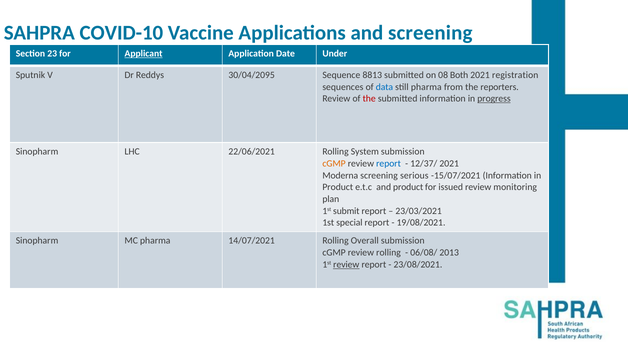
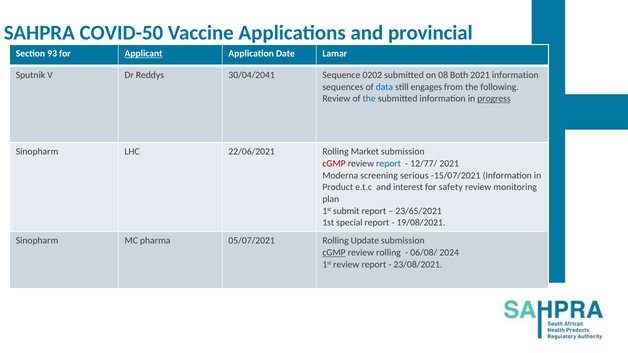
COVID-10: COVID-10 -> COVID-50
and screening: screening -> provincial
23: 23 -> 93
Under: Under -> Lamar
30/04/2095: 30/04/2095 -> 30/04/2041
8813: 8813 -> 0202
2021 registration: registration -> information
still pharma: pharma -> engages
reporters: reporters -> following
the at (369, 99) colour: red -> blue
System: System -> Market
cGMP at (334, 164) colour: orange -> red
12/37/: 12/37/ -> 12/77/
and product: product -> interest
issued: issued -> safety
23/03/2021: 23/03/2021 -> 23/65/2021
14/07/2021: 14/07/2021 -> 05/07/2021
Overall: Overall -> Update
cGMP at (334, 253) underline: none -> present
2013: 2013 -> 2024
review at (346, 265) underline: present -> none
